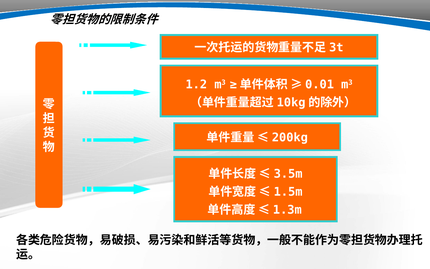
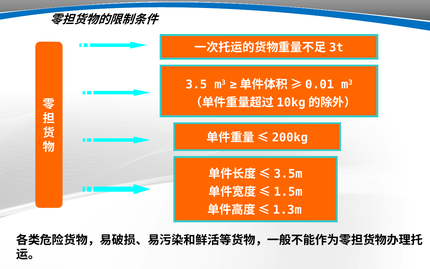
1.2: 1.2 -> 3.5
